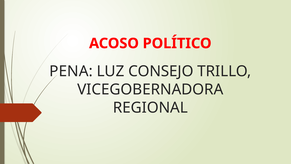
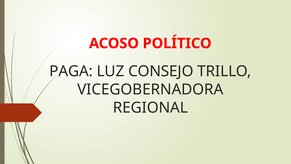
PENA: PENA -> PAGA
